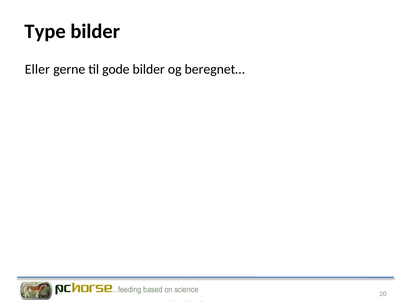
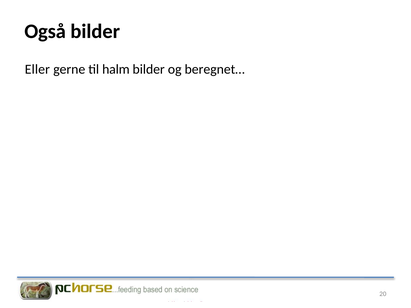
Type: Type -> Også
gode: gode -> halm
